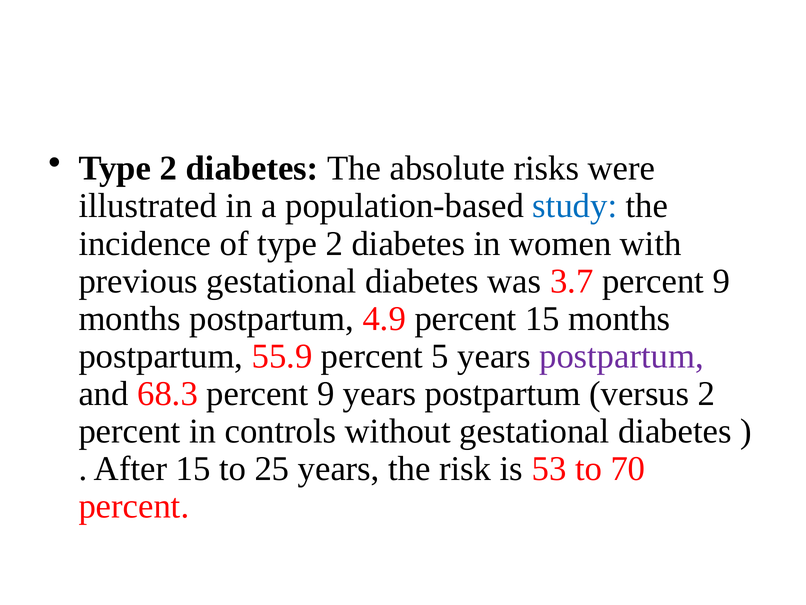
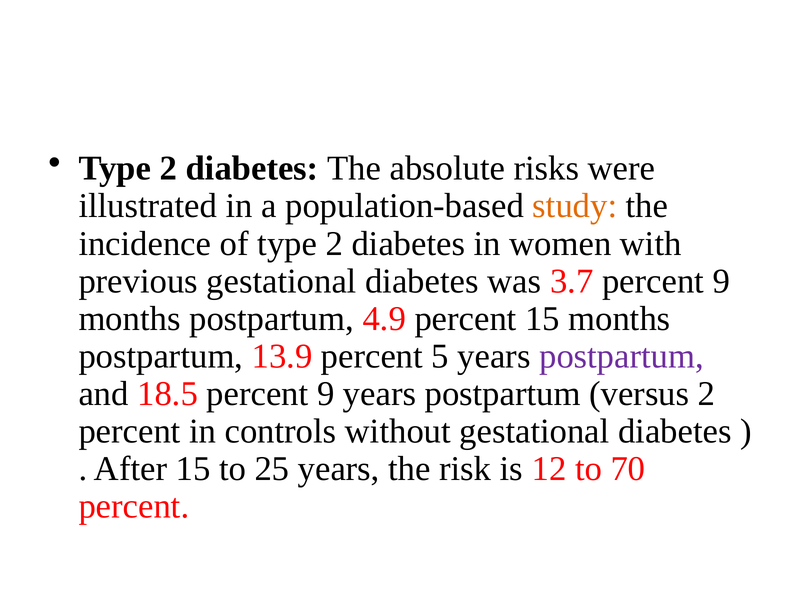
study colour: blue -> orange
55.9: 55.9 -> 13.9
68.3: 68.3 -> 18.5
53: 53 -> 12
